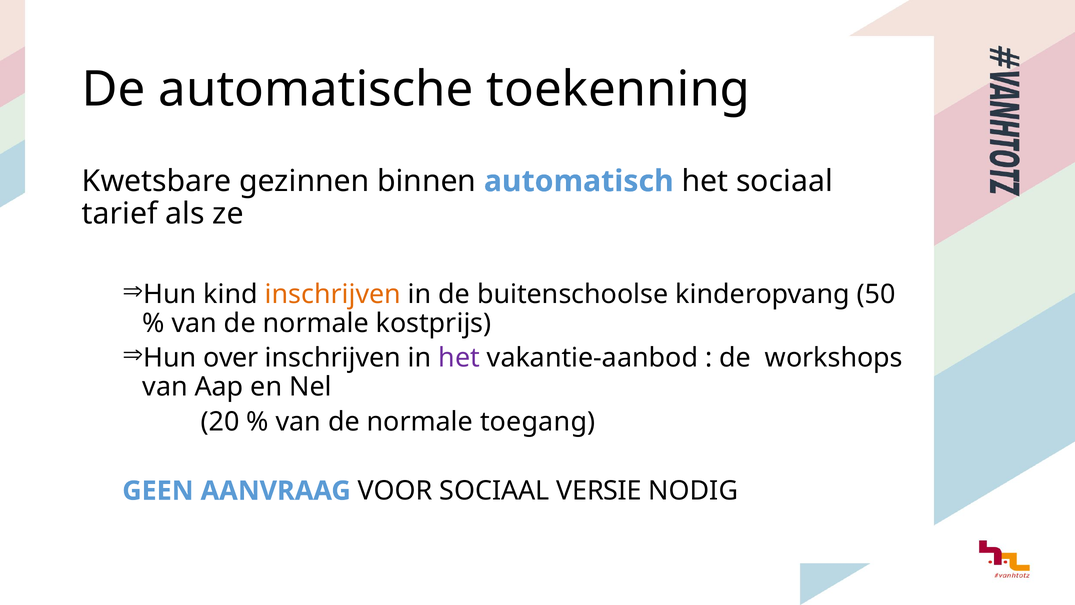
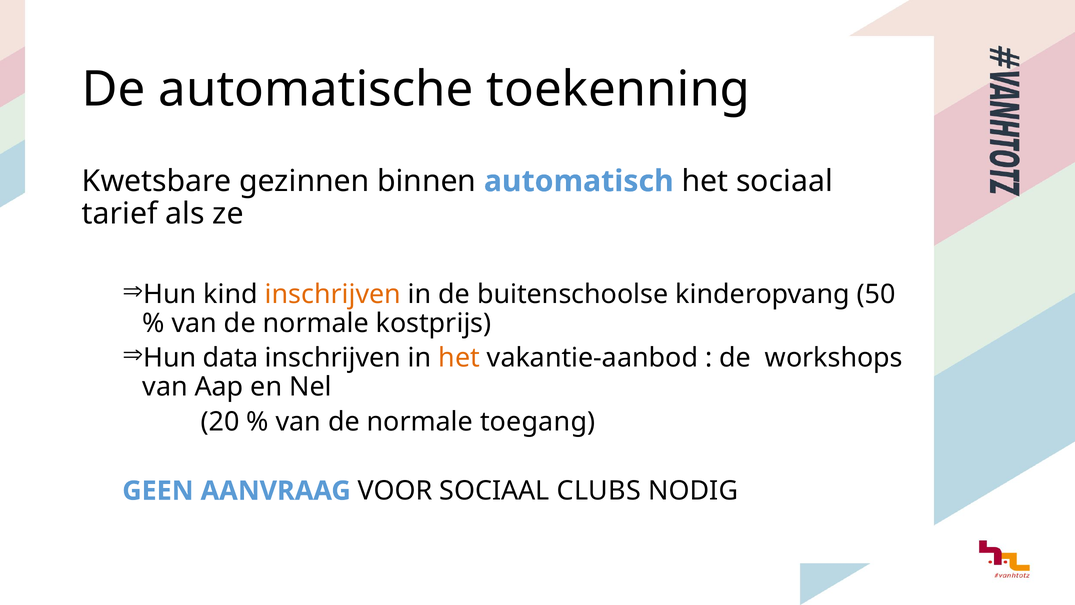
over: over -> data
het at (459, 358) colour: purple -> orange
VERSIE: VERSIE -> CLUBS
